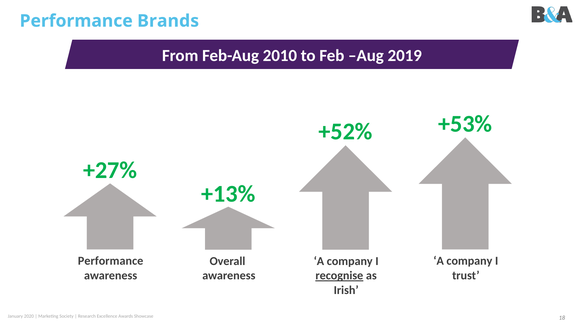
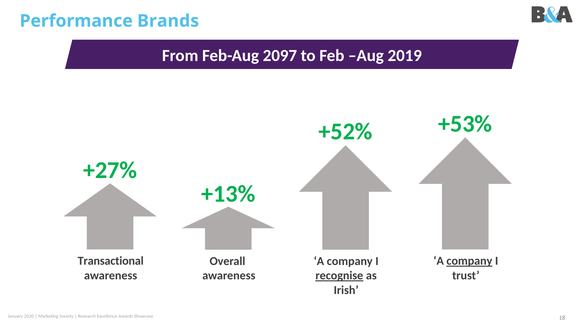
2010: 2010 -> 2097
Performance at (111, 262): Performance -> Transactional
company at (469, 262) underline: none -> present
